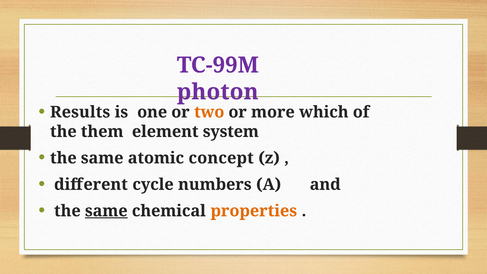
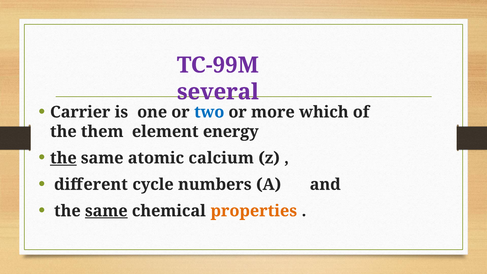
photon: photon -> several
Results: Results -> Carrier
two colour: orange -> blue
system: system -> energy
the at (63, 158) underline: none -> present
concept: concept -> calcium
